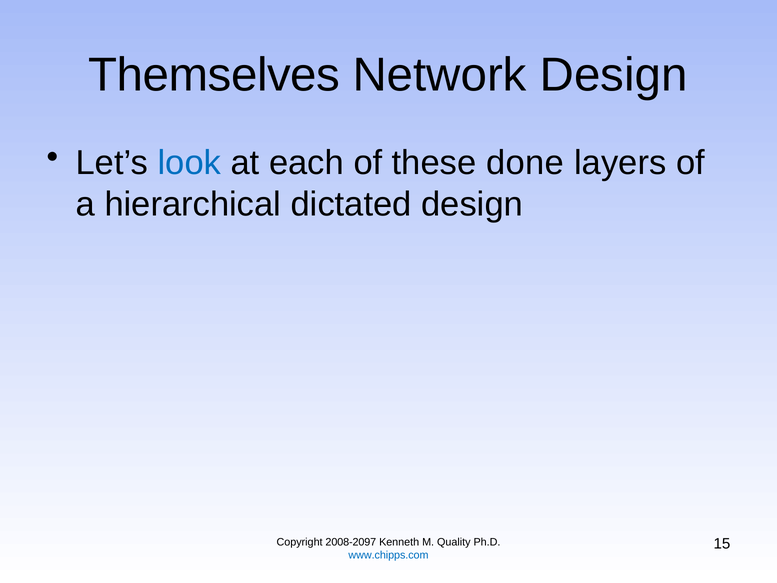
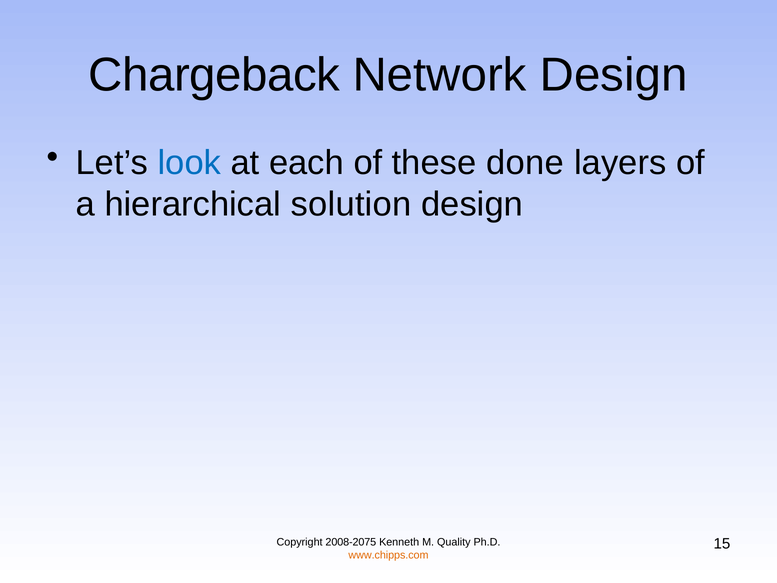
Themselves: Themselves -> Chargeback
dictated: dictated -> solution
2008-2097: 2008-2097 -> 2008-2075
www.chipps.com colour: blue -> orange
